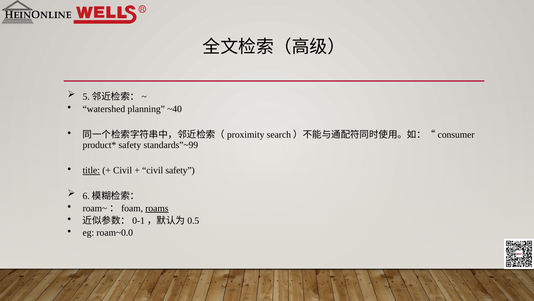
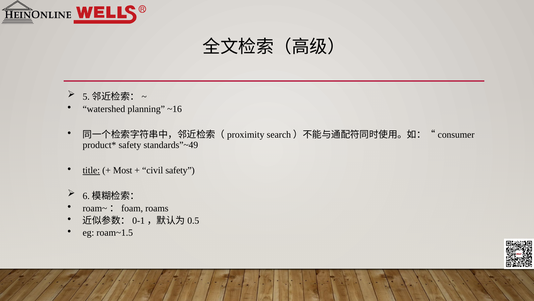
~40: ~40 -> ~16
standards”~99: standards”~99 -> standards”~49
Civil at (123, 170): Civil -> Most
roams underline: present -> none
roam~0.0: roam~0.0 -> roam~1.5
